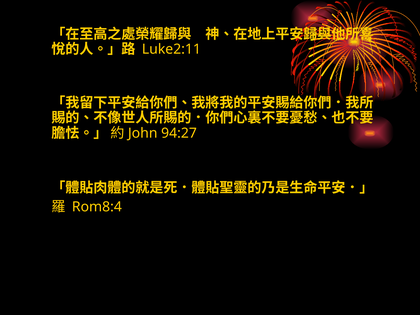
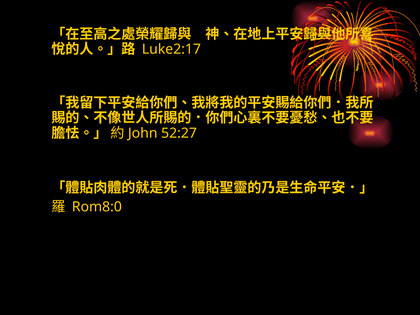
Luke2:11: Luke2:11 -> Luke2:17
94:27: 94:27 -> 52:27
Rom8:4: Rom8:4 -> Rom8:0
